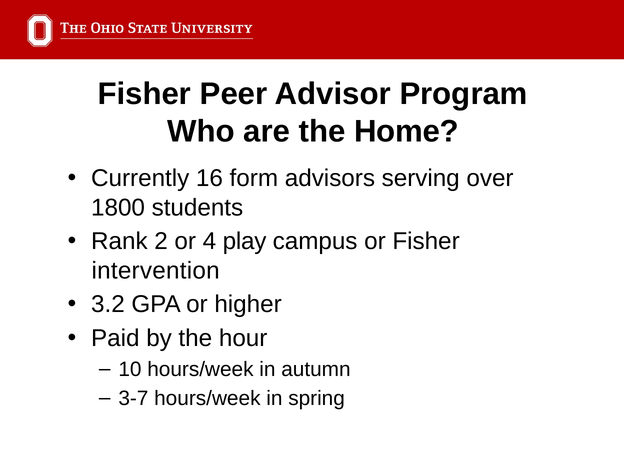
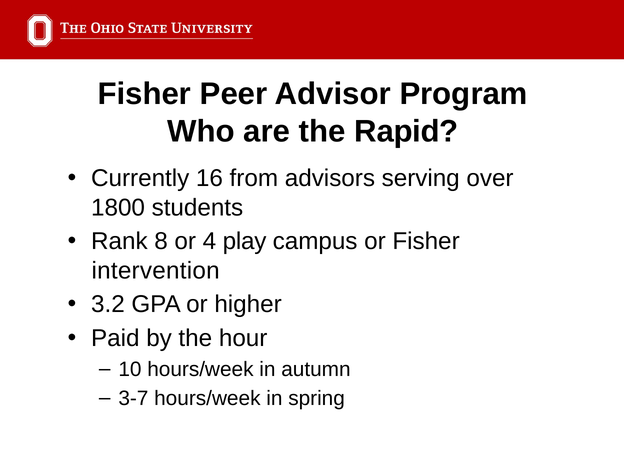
Home: Home -> Rapid
form: form -> from
2: 2 -> 8
